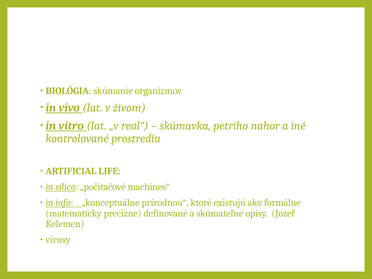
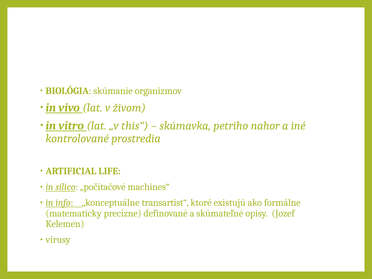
real“: real“ -> this“
prírodnou“: prírodnou“ -> transartist“
